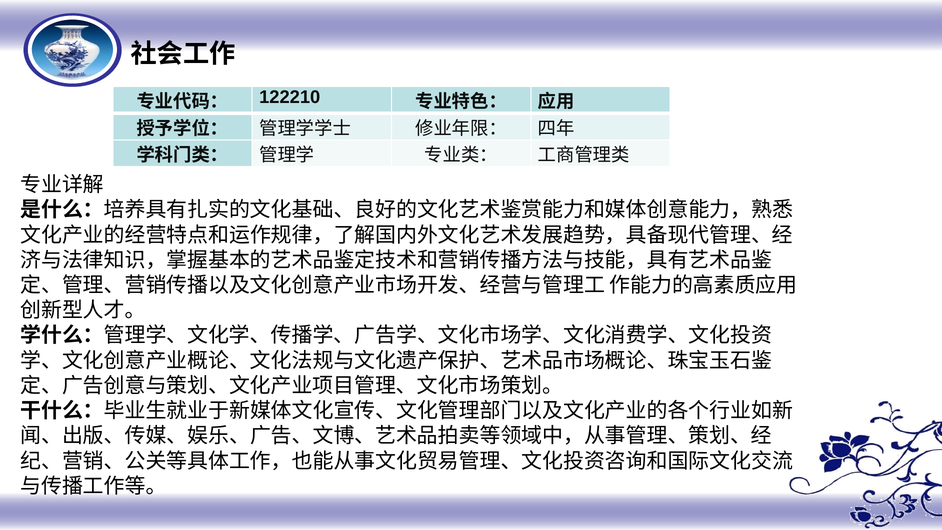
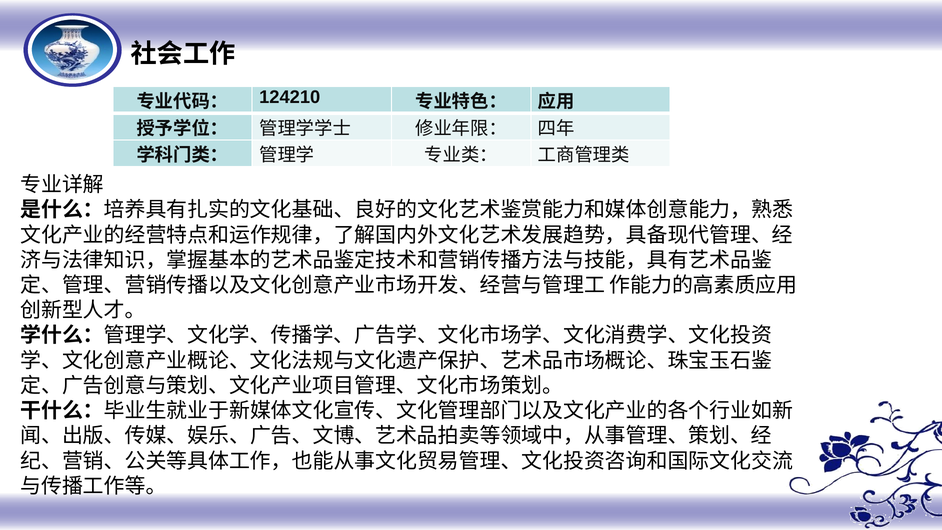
122210: 122210 -> 124210
